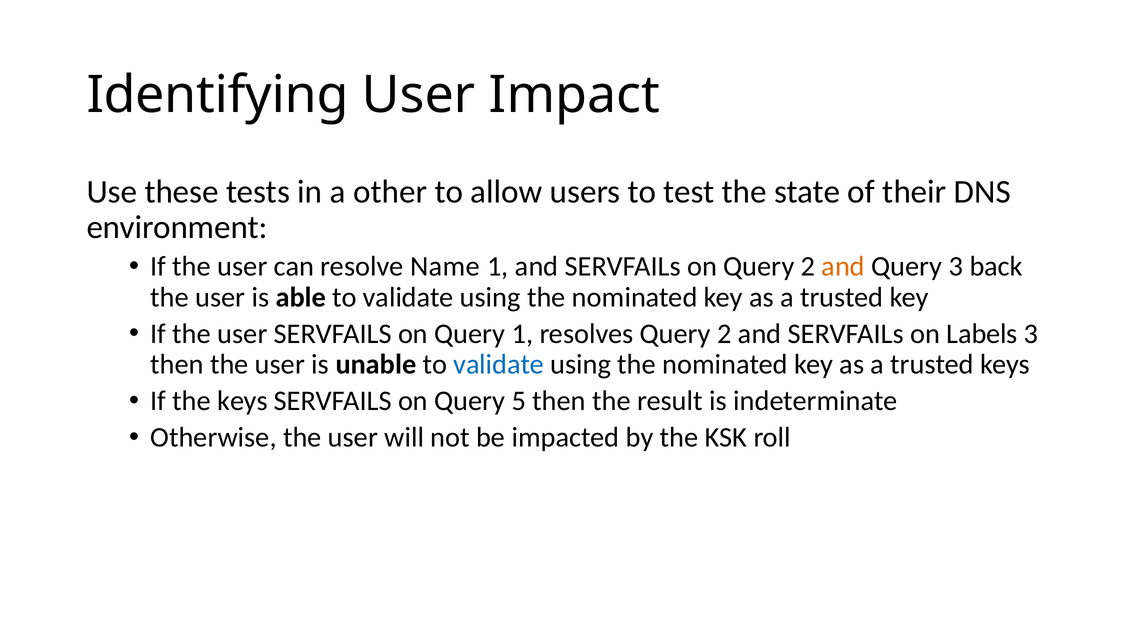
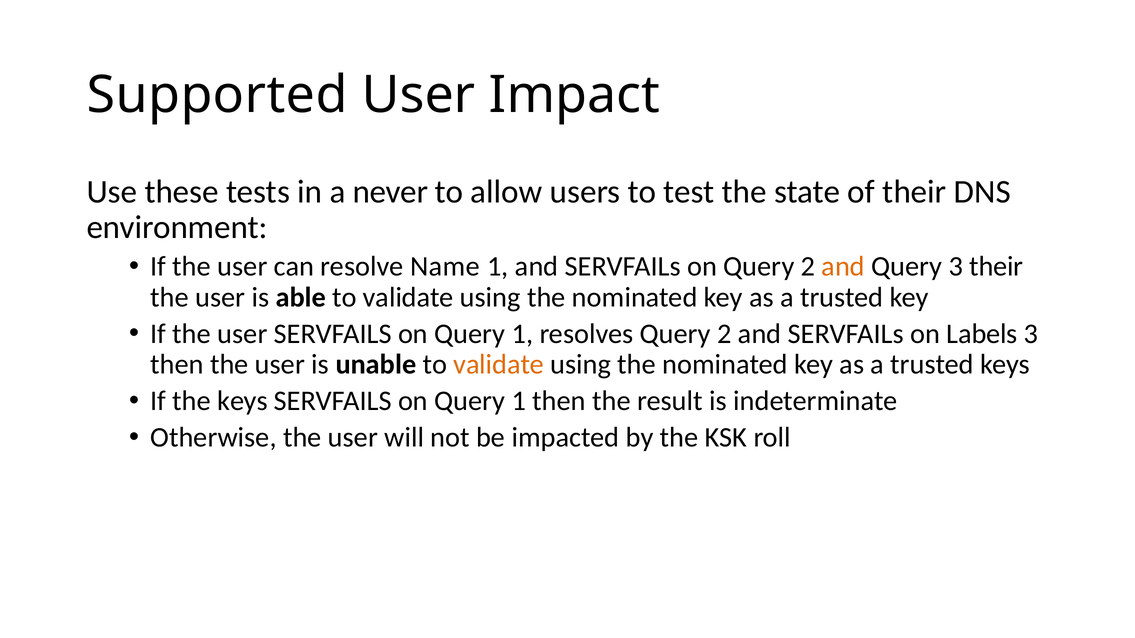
Identifying: Identifying -> Supported
other: other -> never
3 back: back -> their
validate at (499, 365) colour: blue -> orange
5 at (519, 401): 5 -> 1
